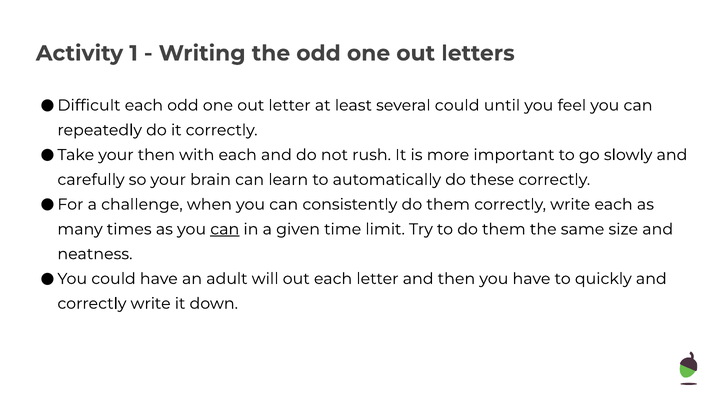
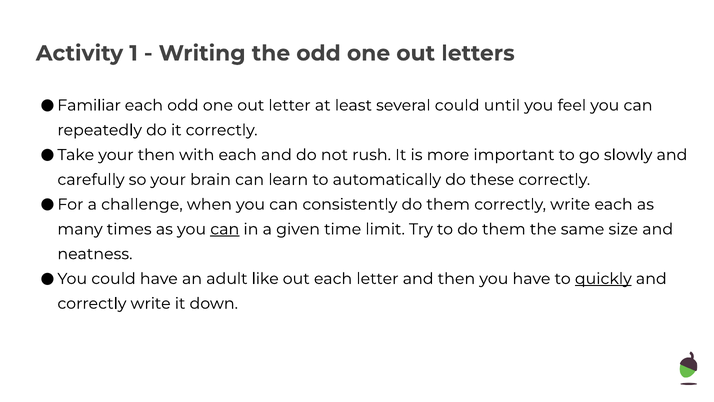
Difficult: Difficult -> Familiar
will: will -> like
quickly underline: none -> present
